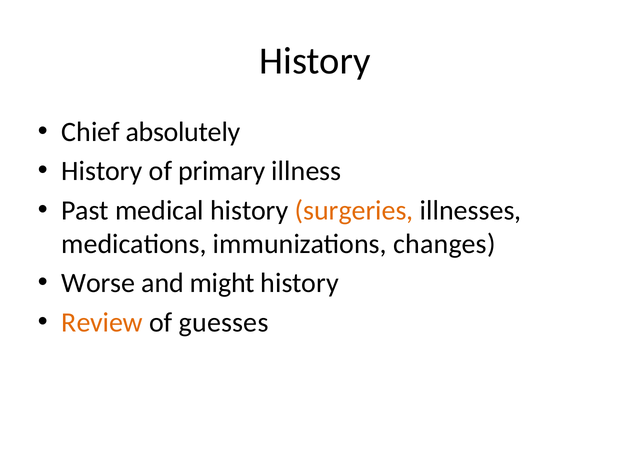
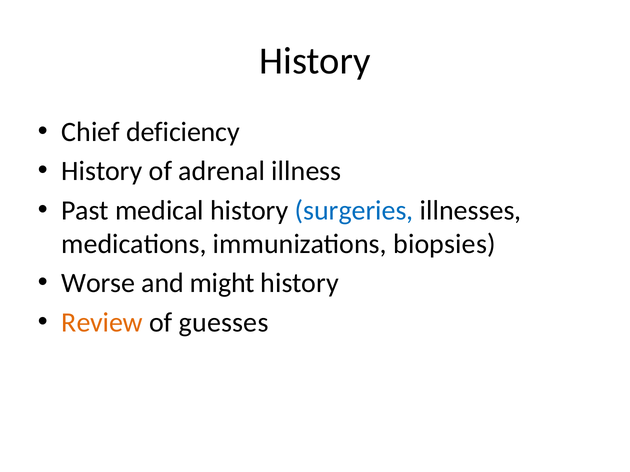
absolutely: absolutely -> deficiency
primary: primary -> adrenal
surgeries colour: orange -> blue
changes: changes -> biopsies
